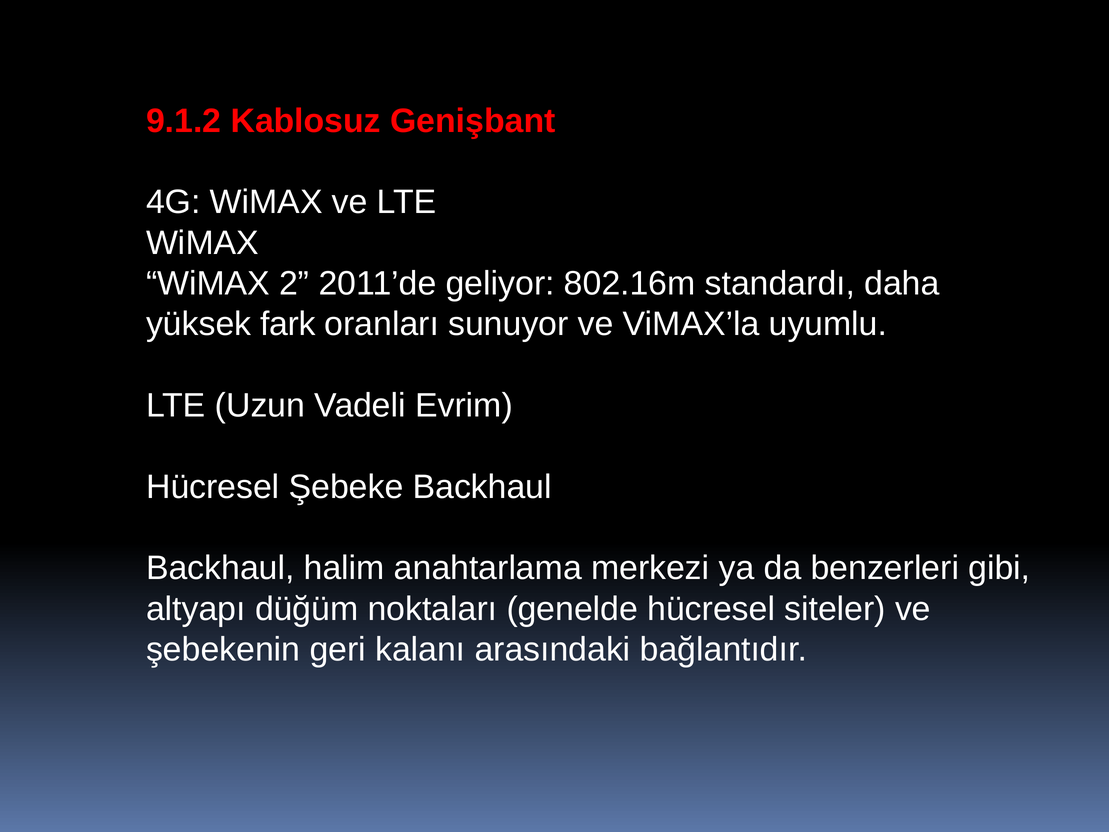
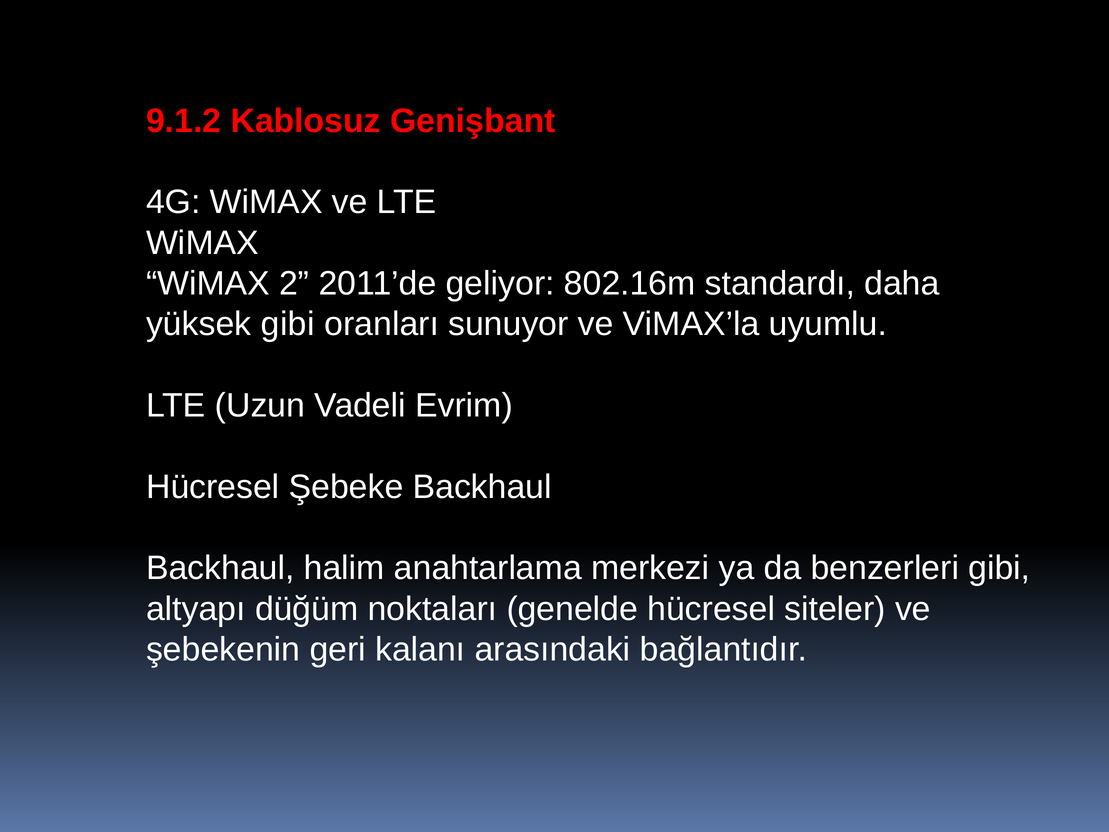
yüksek fark: fark -> gibi
